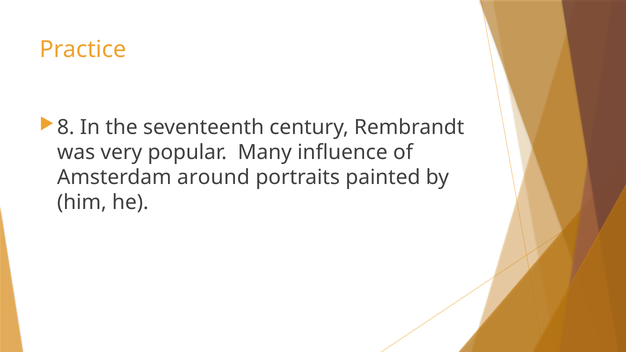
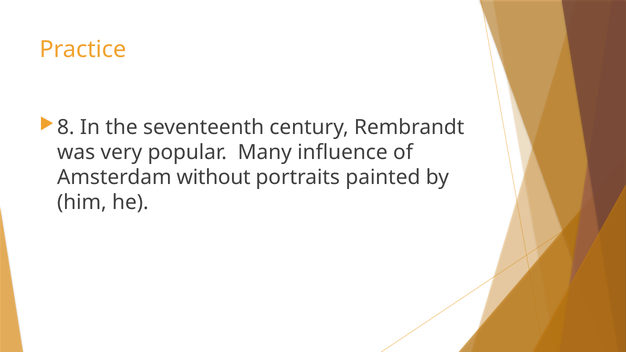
around: around -> without
